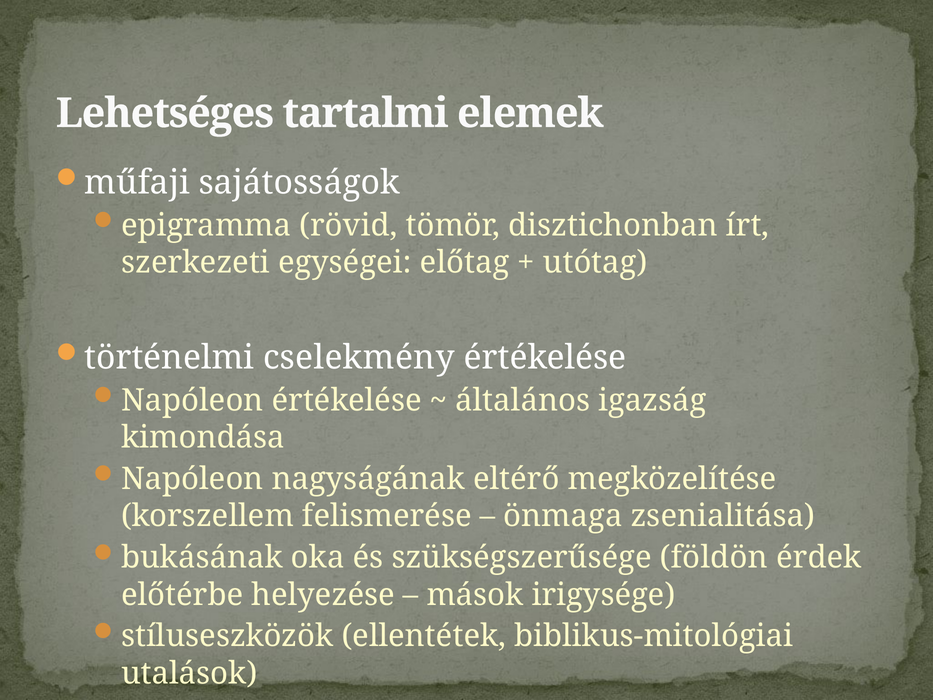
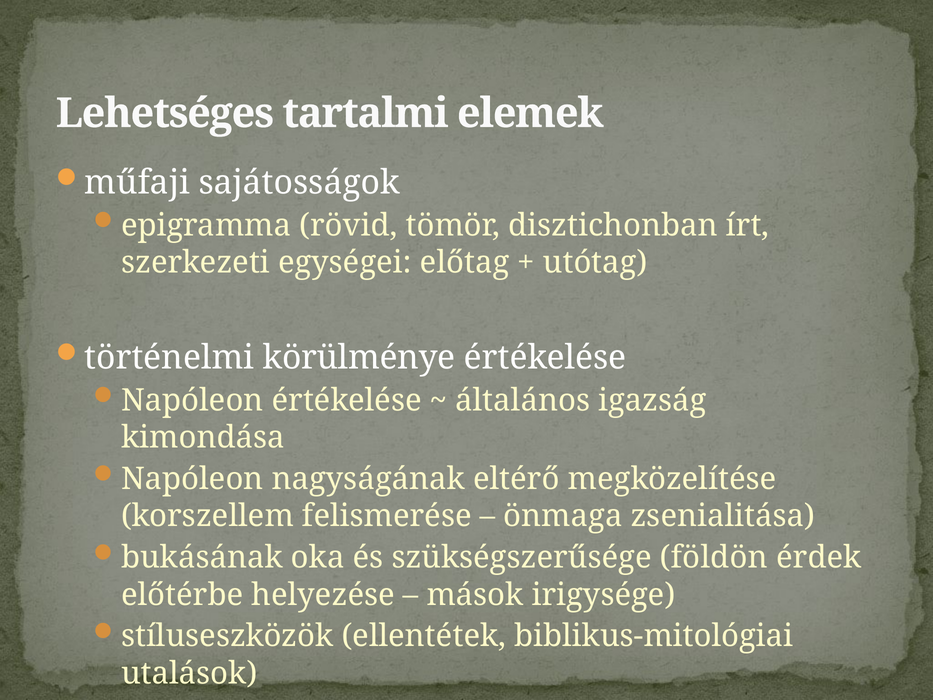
cselekmény: cselekmény -> körülménye
